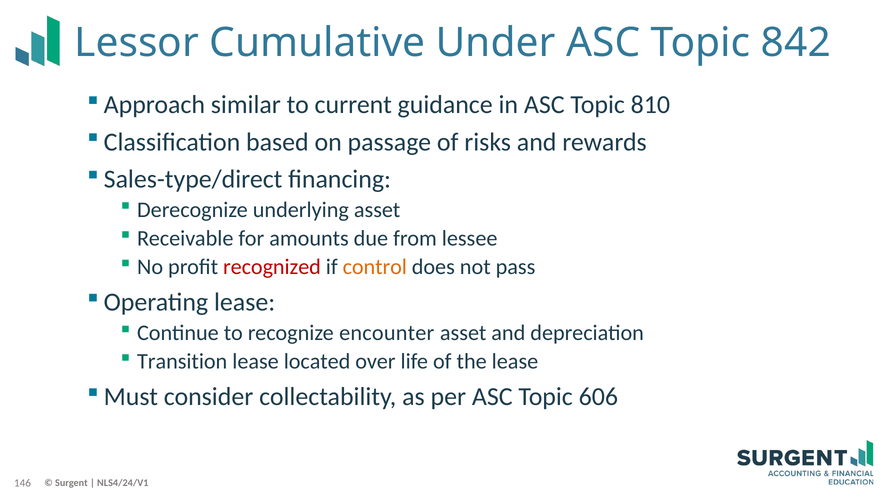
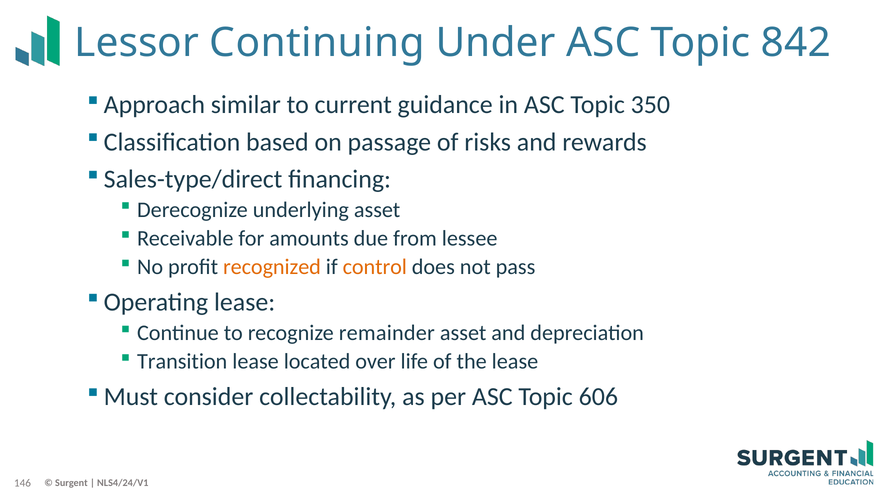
Cumulative: Cumulative -> Continuing
810: 810 -> 350
recognized colour: red -> orange
encounter: encounter -> remainder
